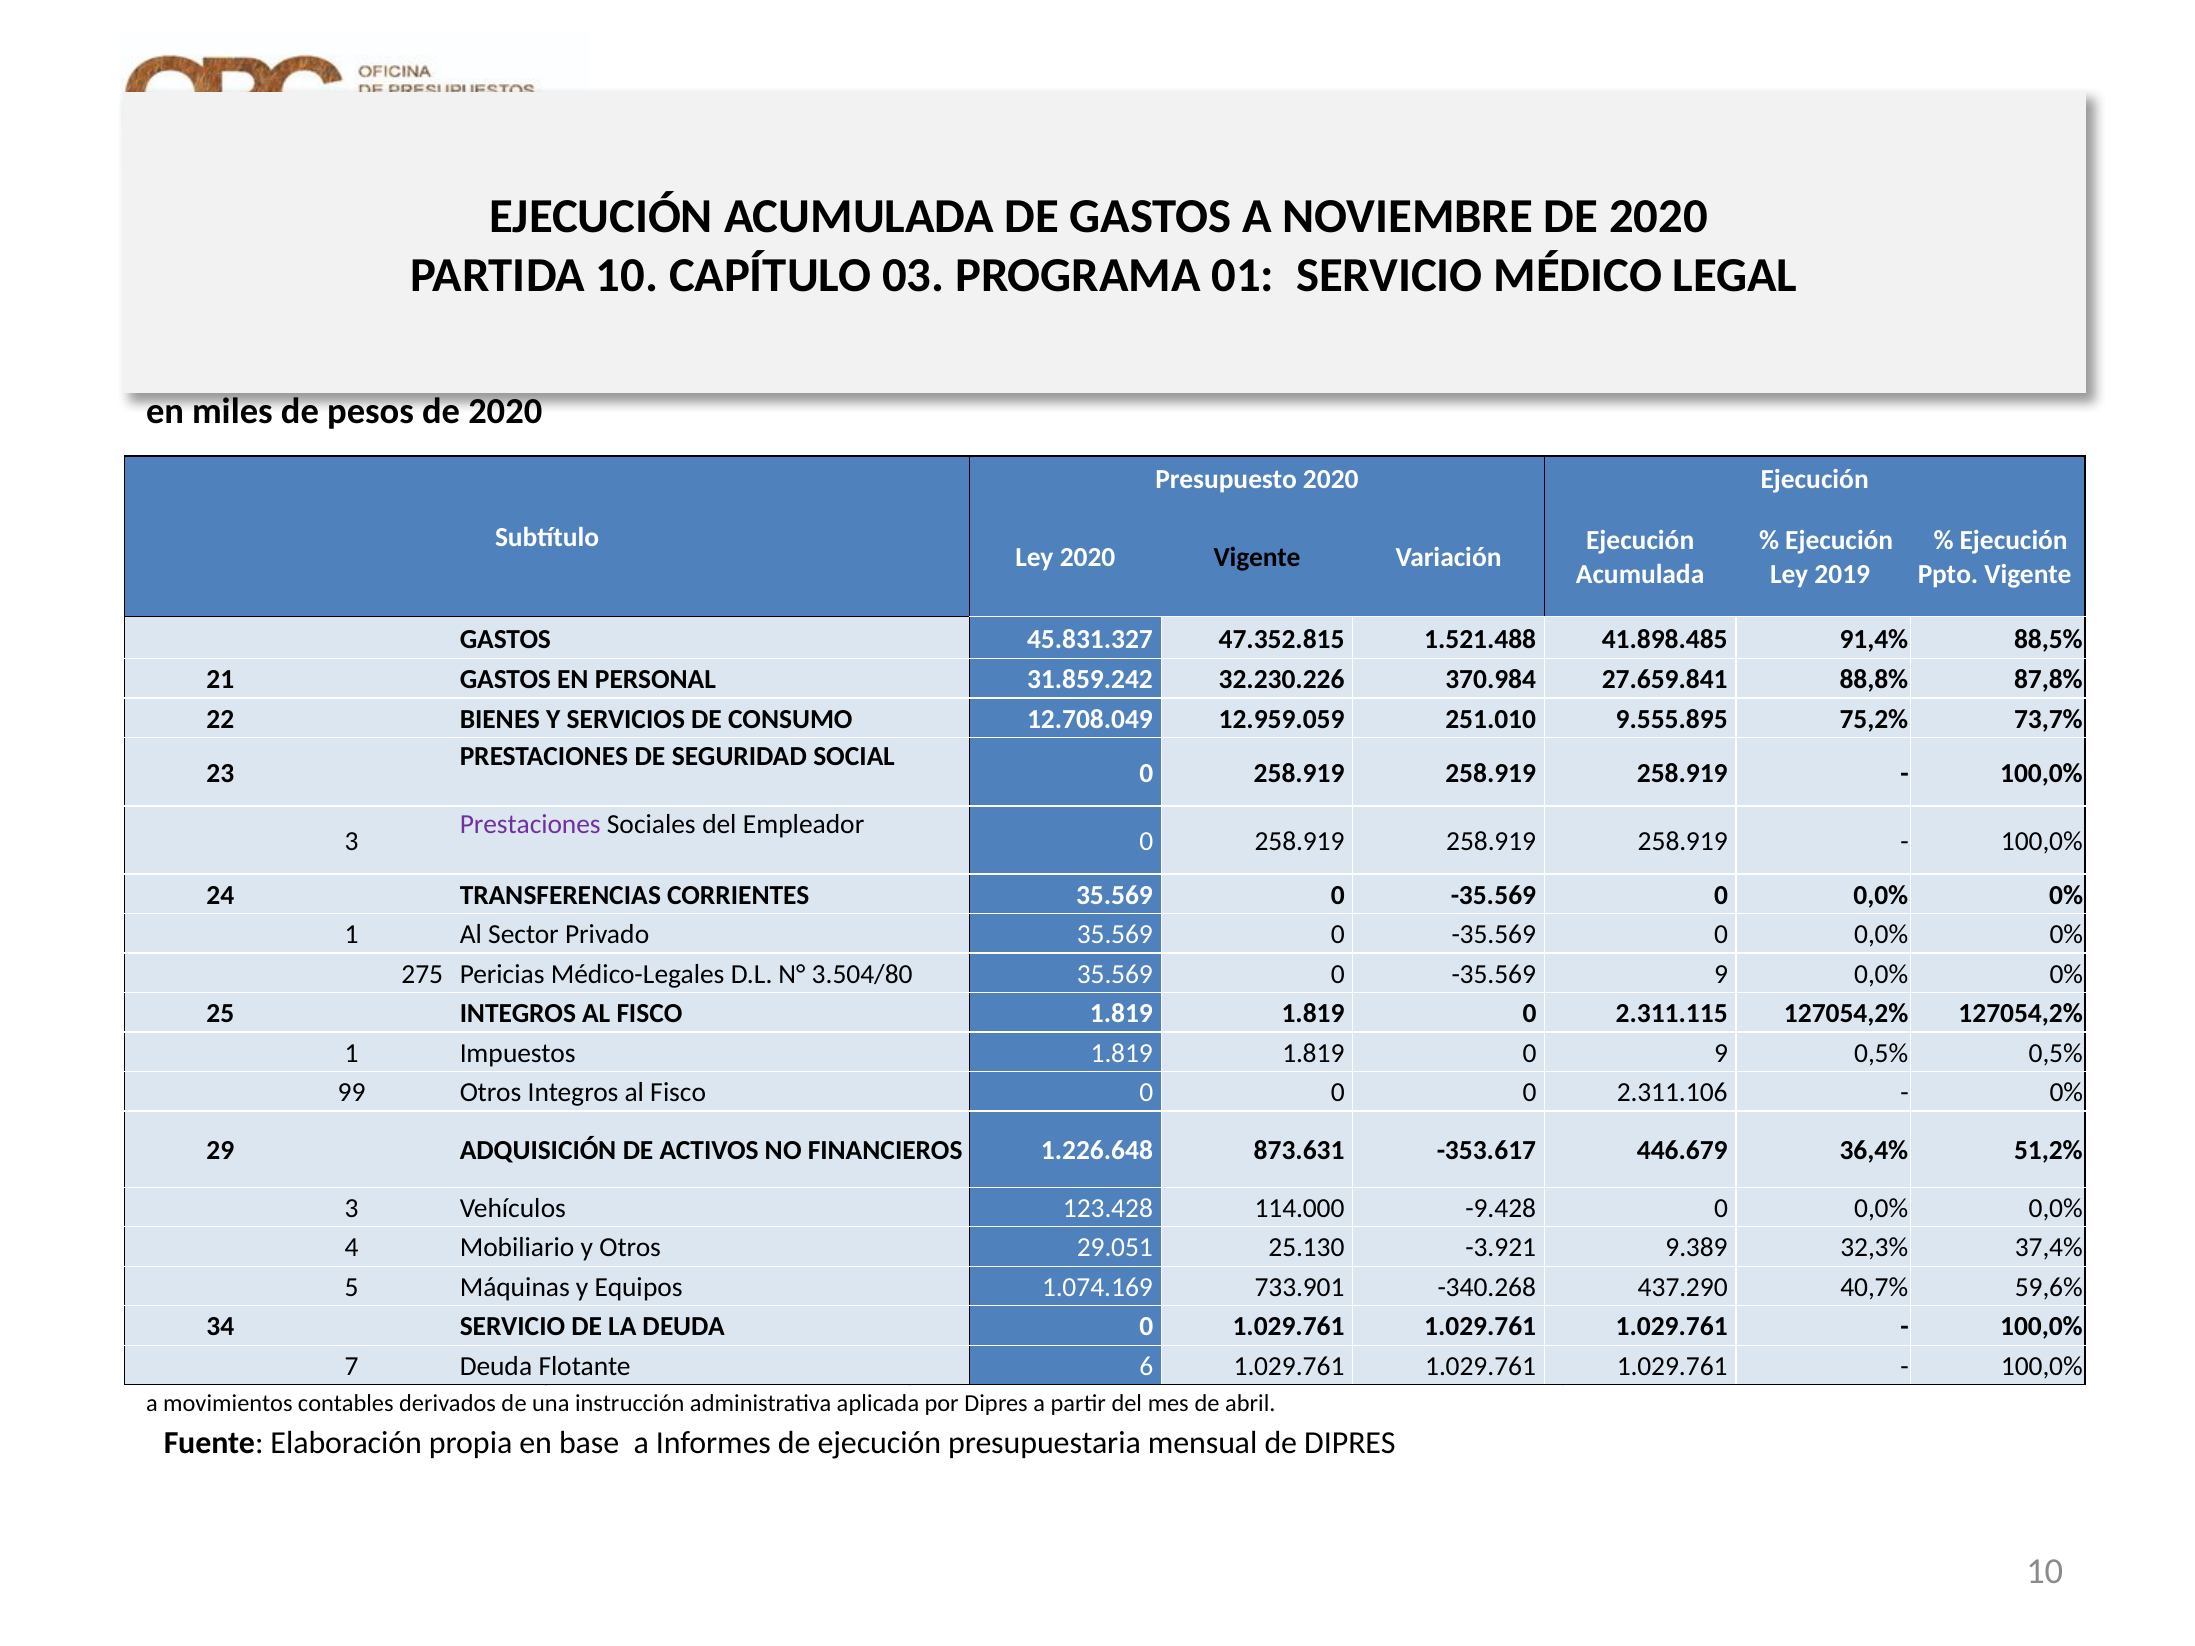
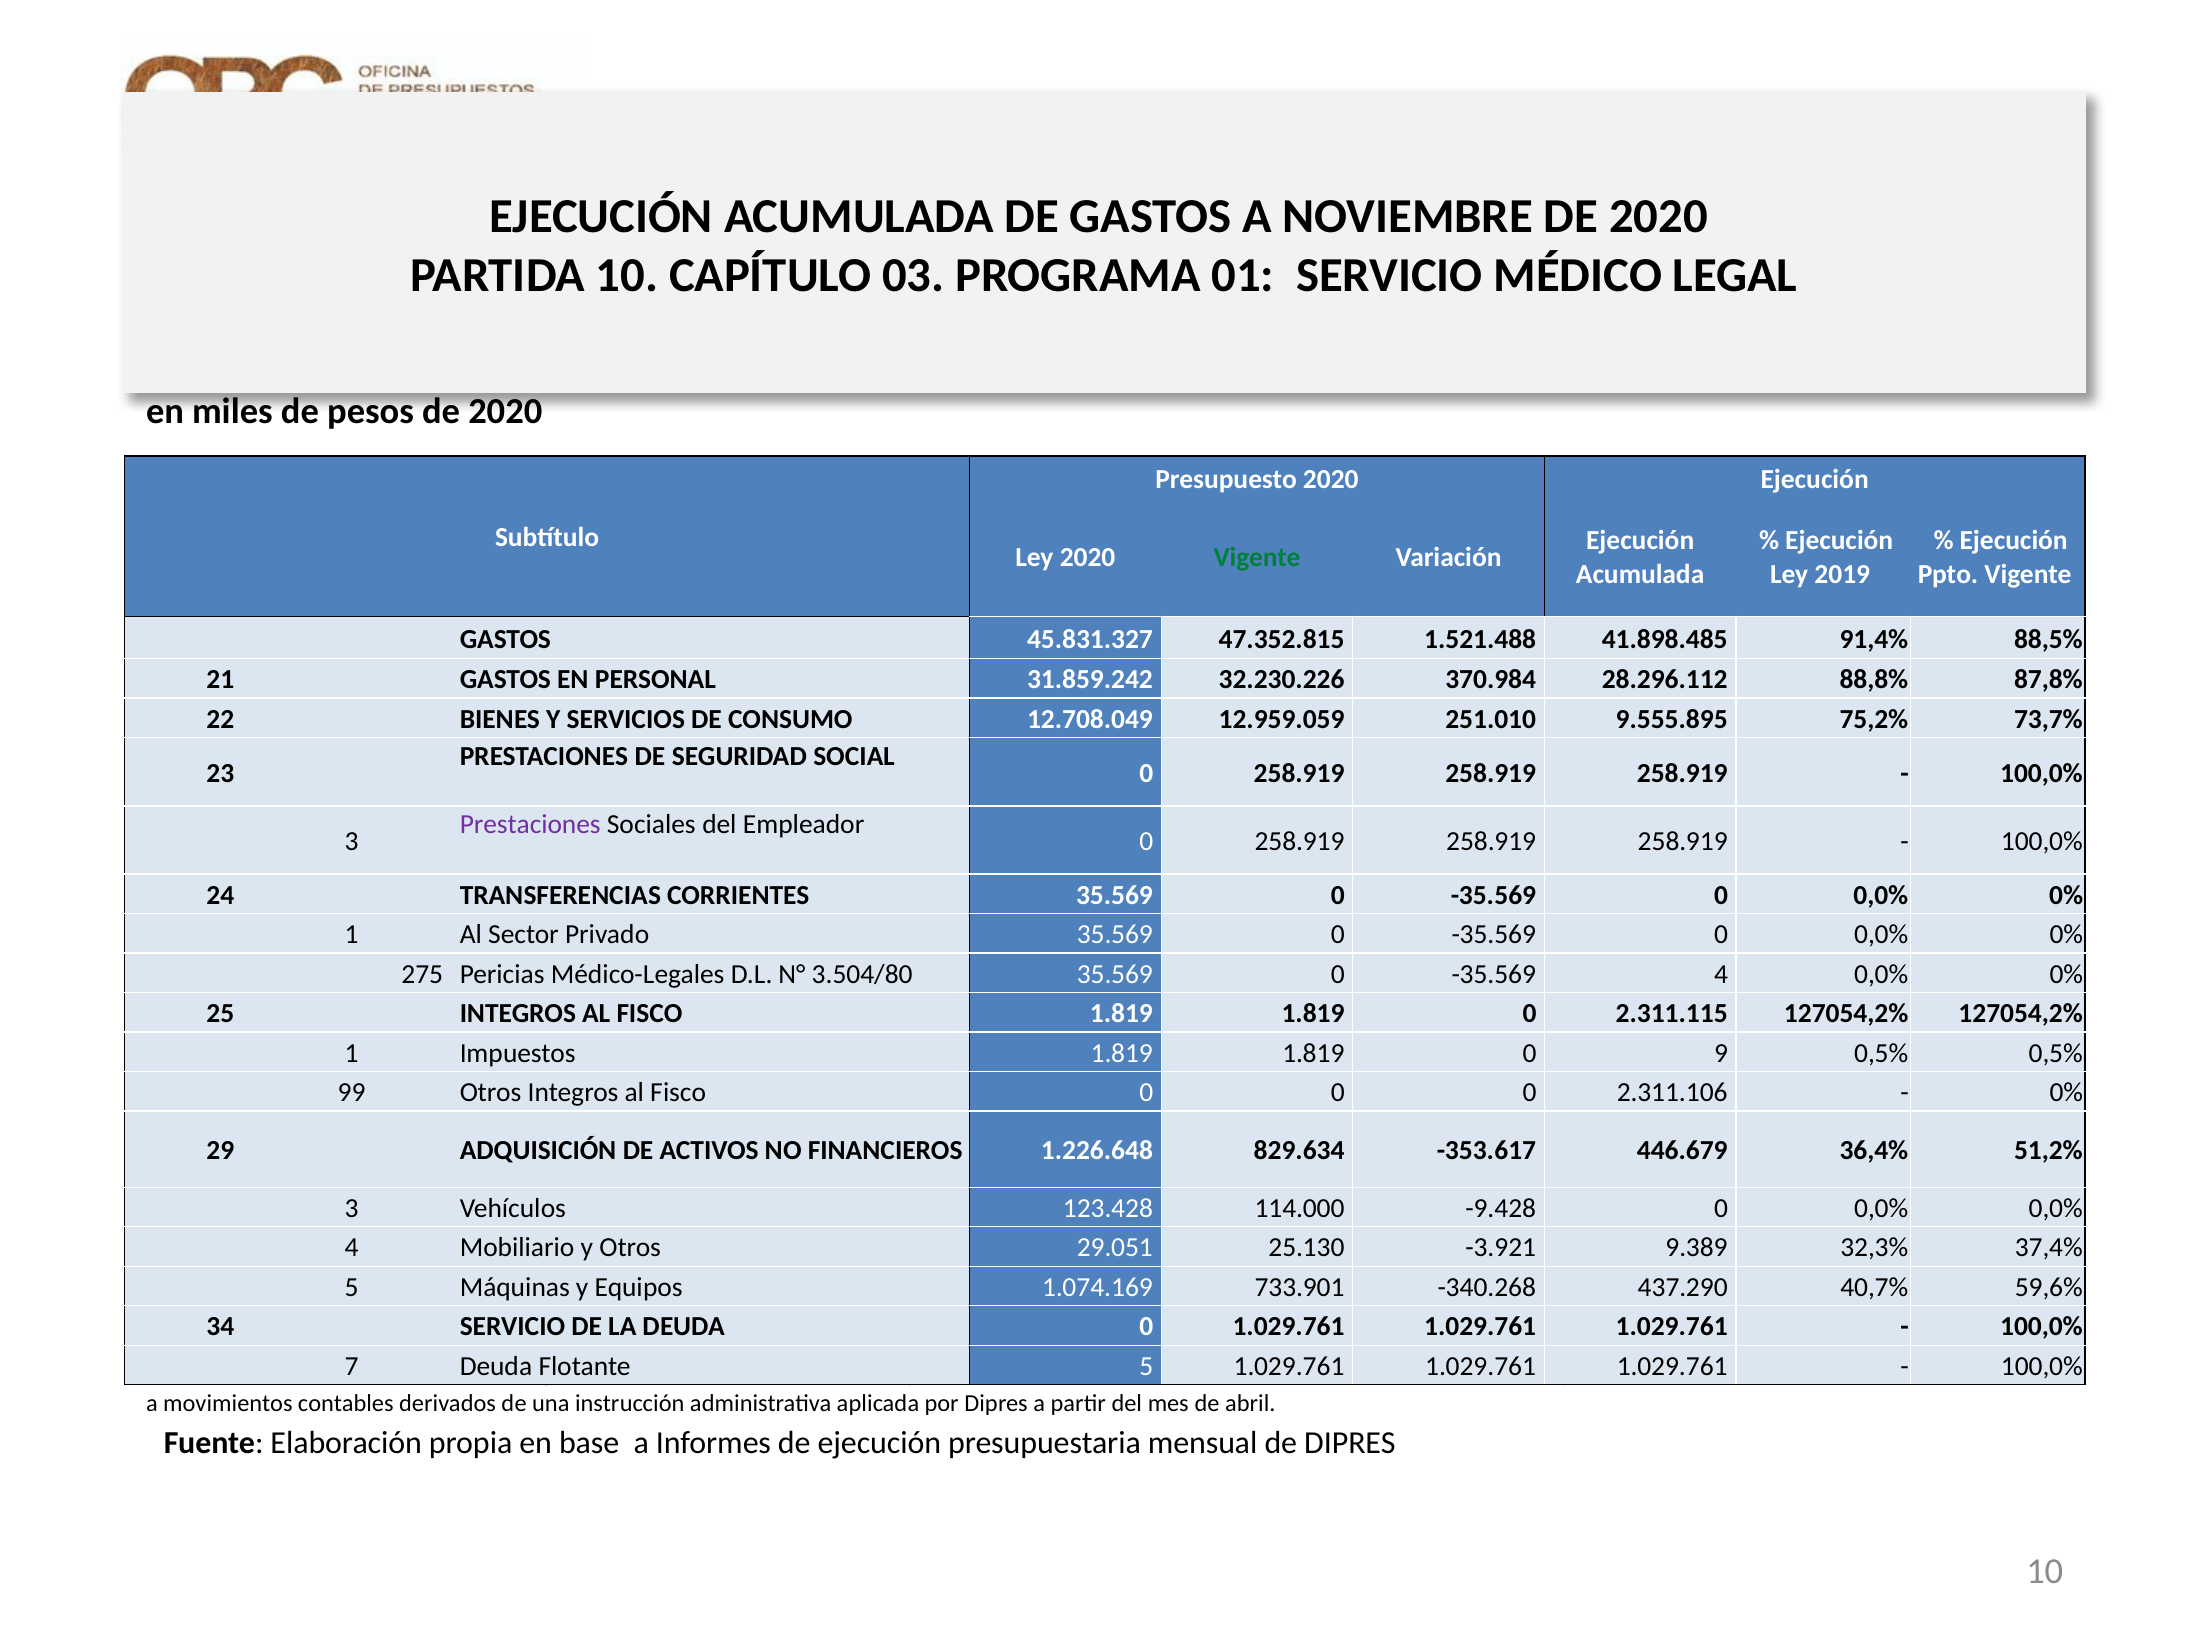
Vigente at (1257, 558) colour: black -> green
27.659.841: 27.659.841 -> 28.296.112
-35.569 9: 9 -> 4
873.631: 873.631 -> 829.634
6 at (1146, 1367): 6 -> 5
